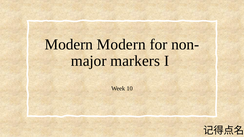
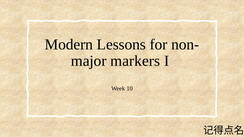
Modern Modern: Modern -> Lessons
